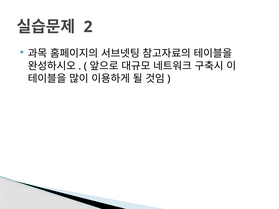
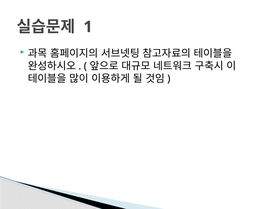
2: 2 -> 1
